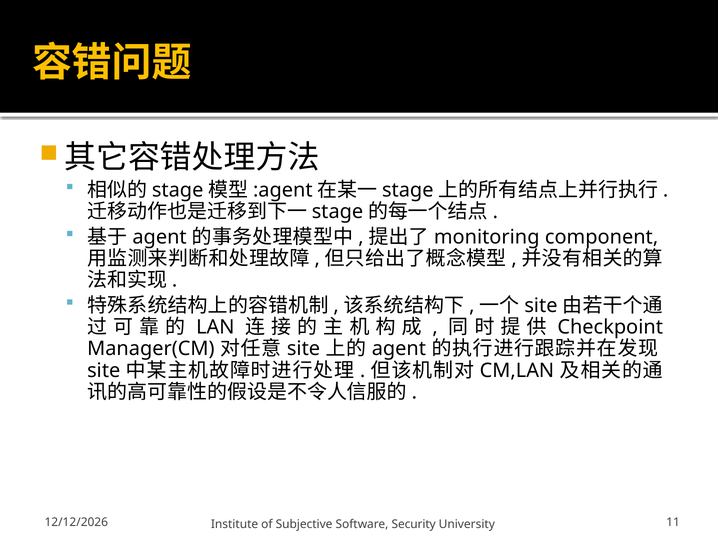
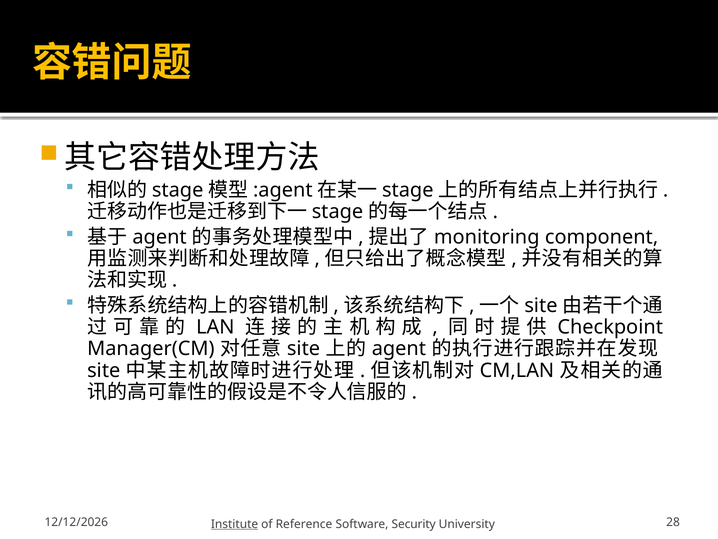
Institute underline: none -> present
Subjective: Subjective -> Reference
11: 11 -> 28
